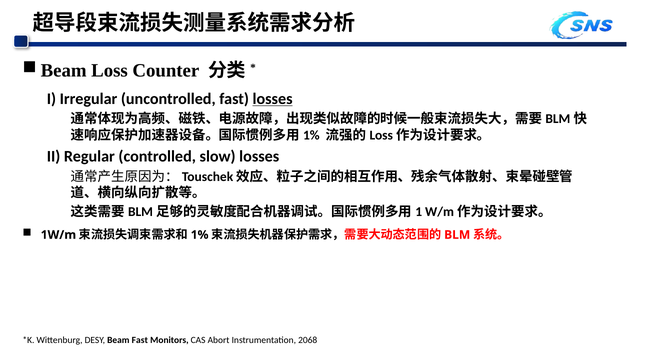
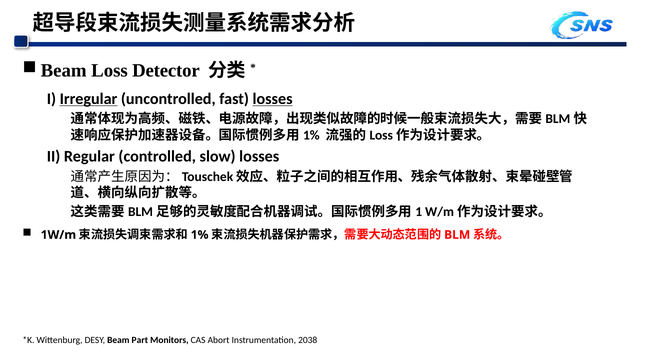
Counter: Counter -> Detector
Irregular underline: none -> present
Beam Fast: Fast -> Part
2068: 2068 -> 2038
